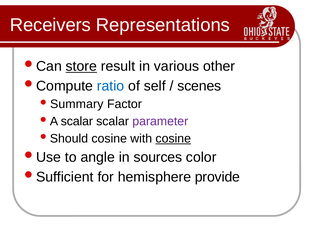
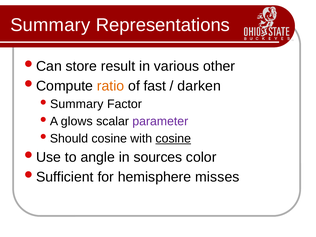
Receivers at (50, 25): Receivers -> Summary
store underline: present -> none
ratio colour: blue -> orange
self: self -> fast
scenes: scenes -> darken
A scalar: scalar -> glows
provide: provide -> misses
